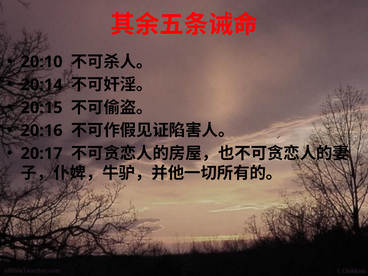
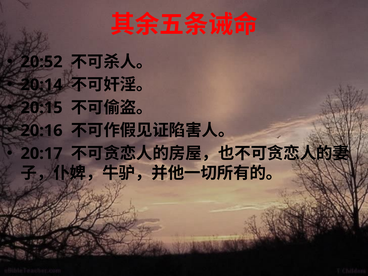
20:10: 20:10 -> 20:52
